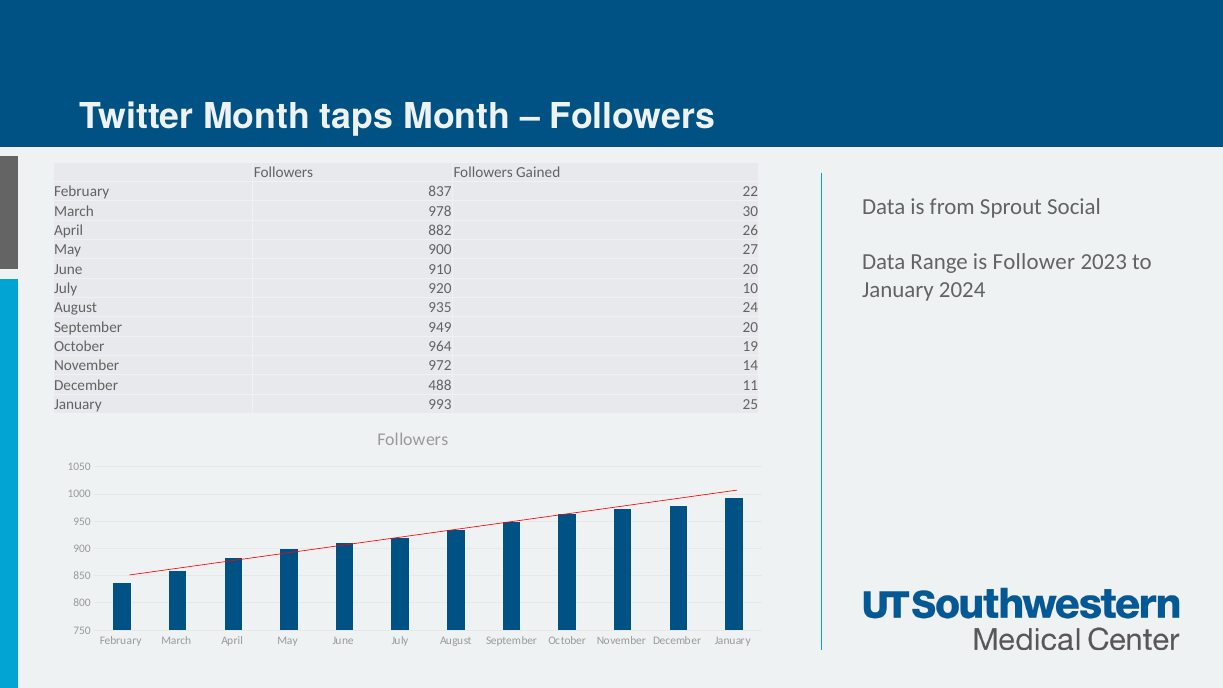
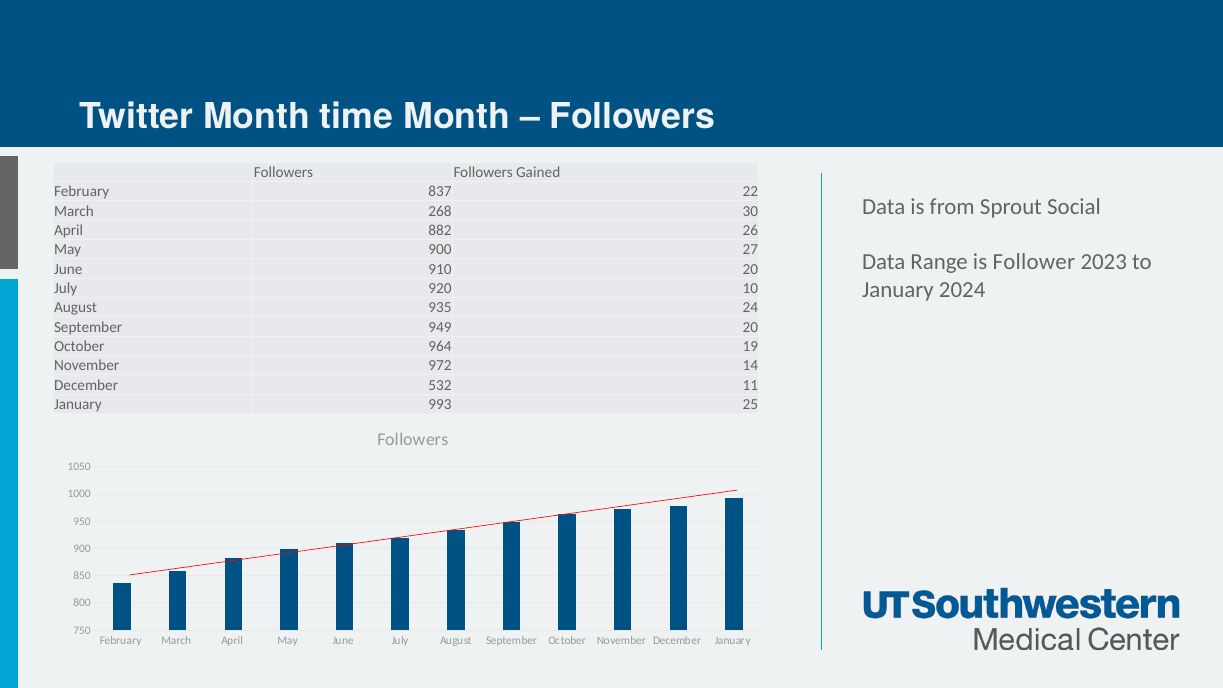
taps: taps -> time
978: 978 -> 268
488: 488 -> 532
